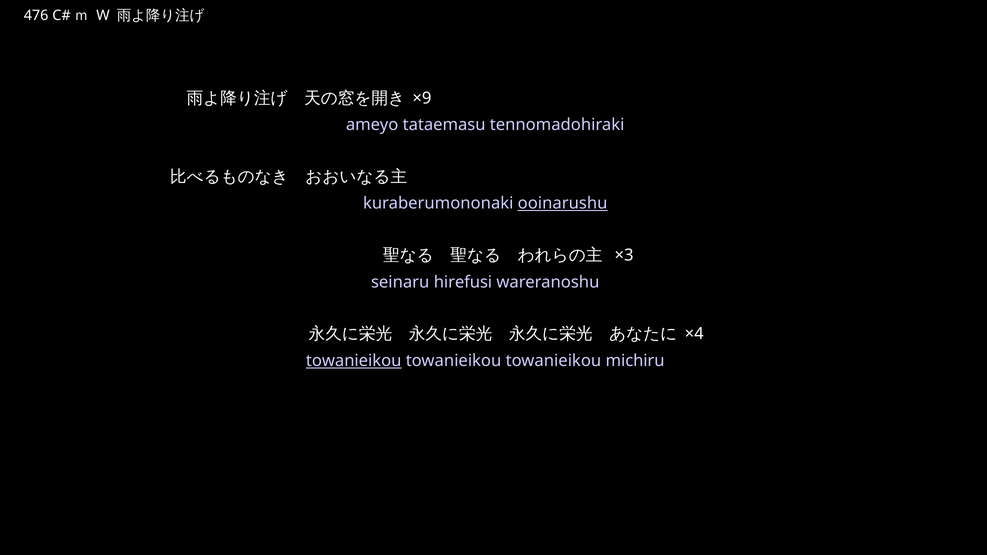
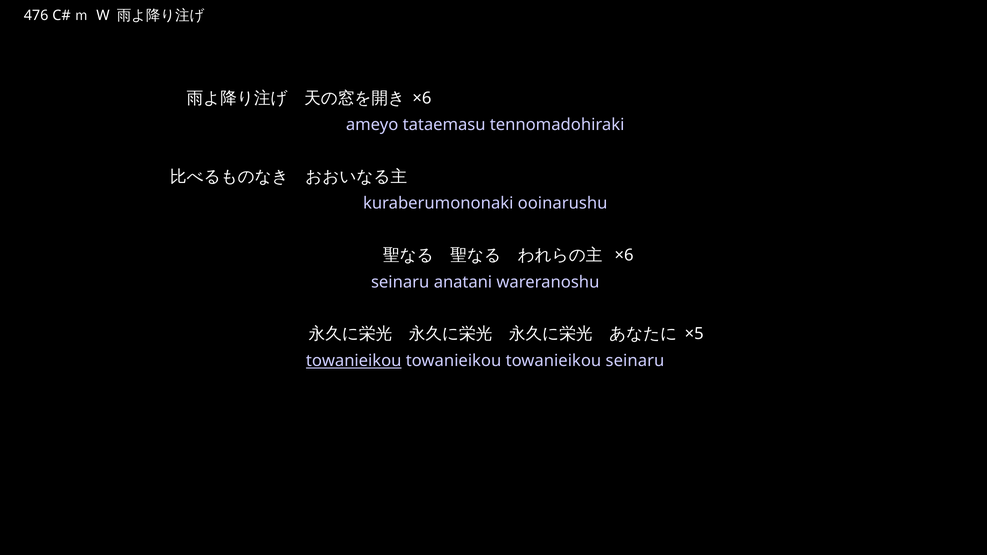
×9 at (422, 98): ×9 -> ×6
ooinarushu underline: present -> none
×3 at (624, 255): ×3 -> ×6
hirefusi: hirefusi -> anatani
×4: ×4 -> ×5
towanieikou michiru: michiru -> seinaru
